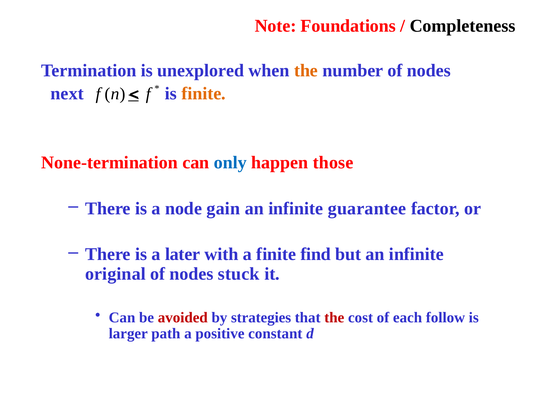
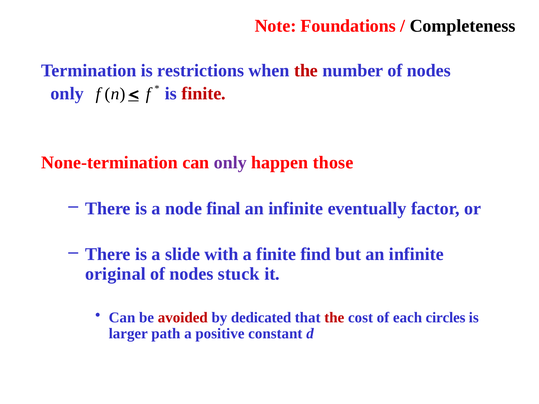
unexplored: unexplored -> restrictions
the at (306, 71) colour: orange -> red
next at (67, 94): next -> only
finite at (204, 94) colour: orange -> red
only at (230, 163) colour: blue -> purple
gain: gain -> final
guarantee: guarantee -> eventually
later: later -> slide
strategies: strategies -> dedicated
follow: follow -> circles
